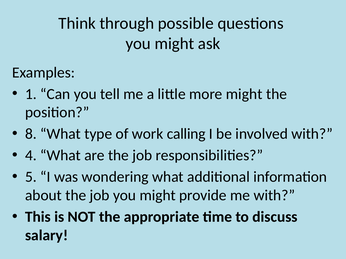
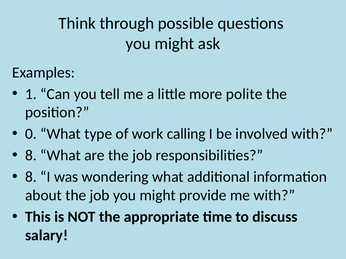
more might: might -> polite
8: 8 -> 0
4 at (31, 156): 4 -> 8
5 at (31, 177): 5 -> 8
